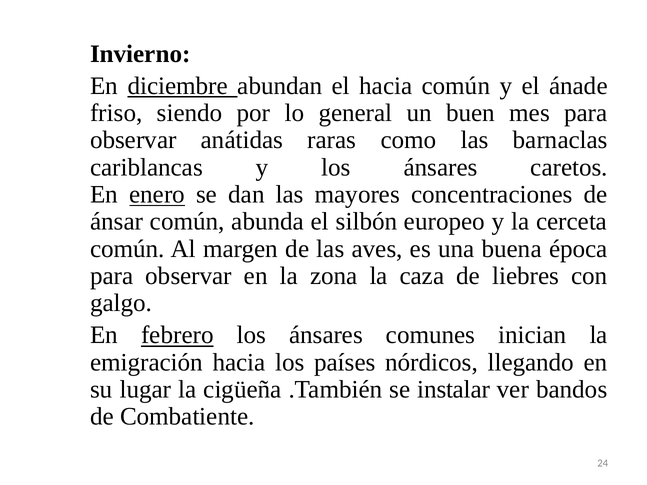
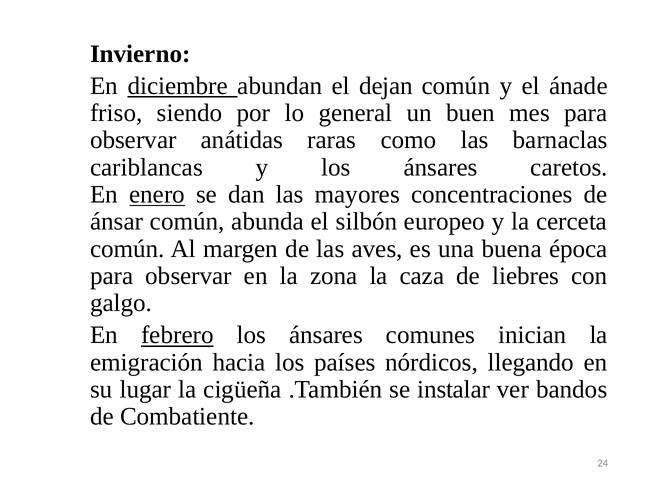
el hacia: hacia -> dejan
